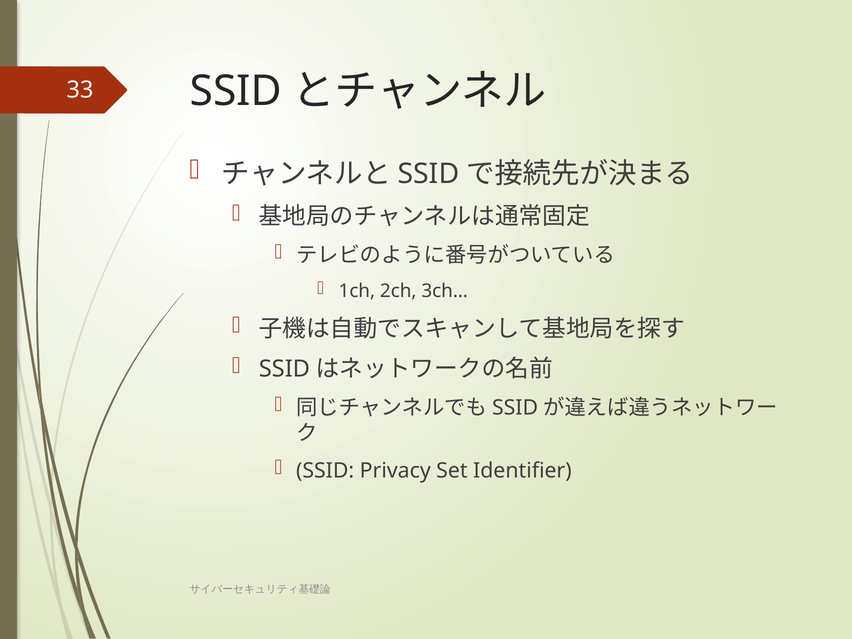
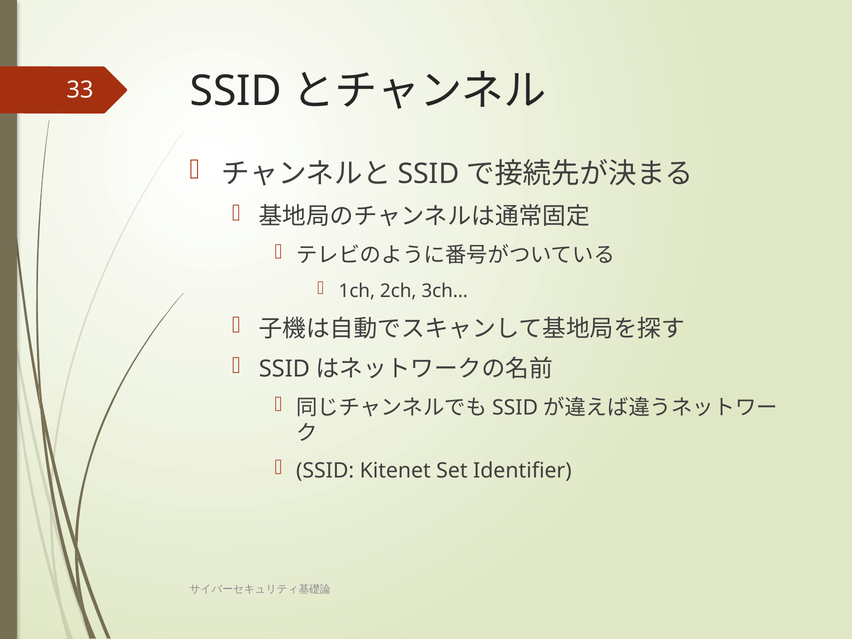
Privacy: Privacy -> Kitenet
